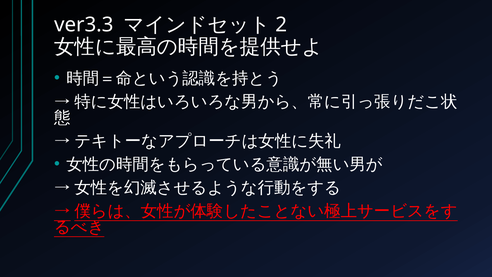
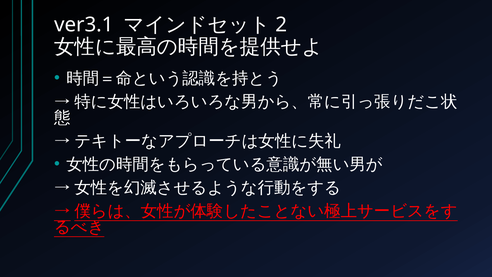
ver3.3: ver3.3 -> ver3.1
